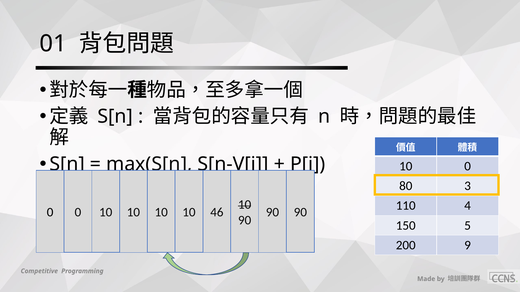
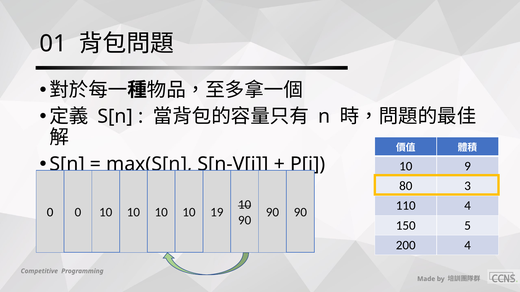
10 0: 0 -> 9
46: 46 -> 19
200 9: 9 -> 4
